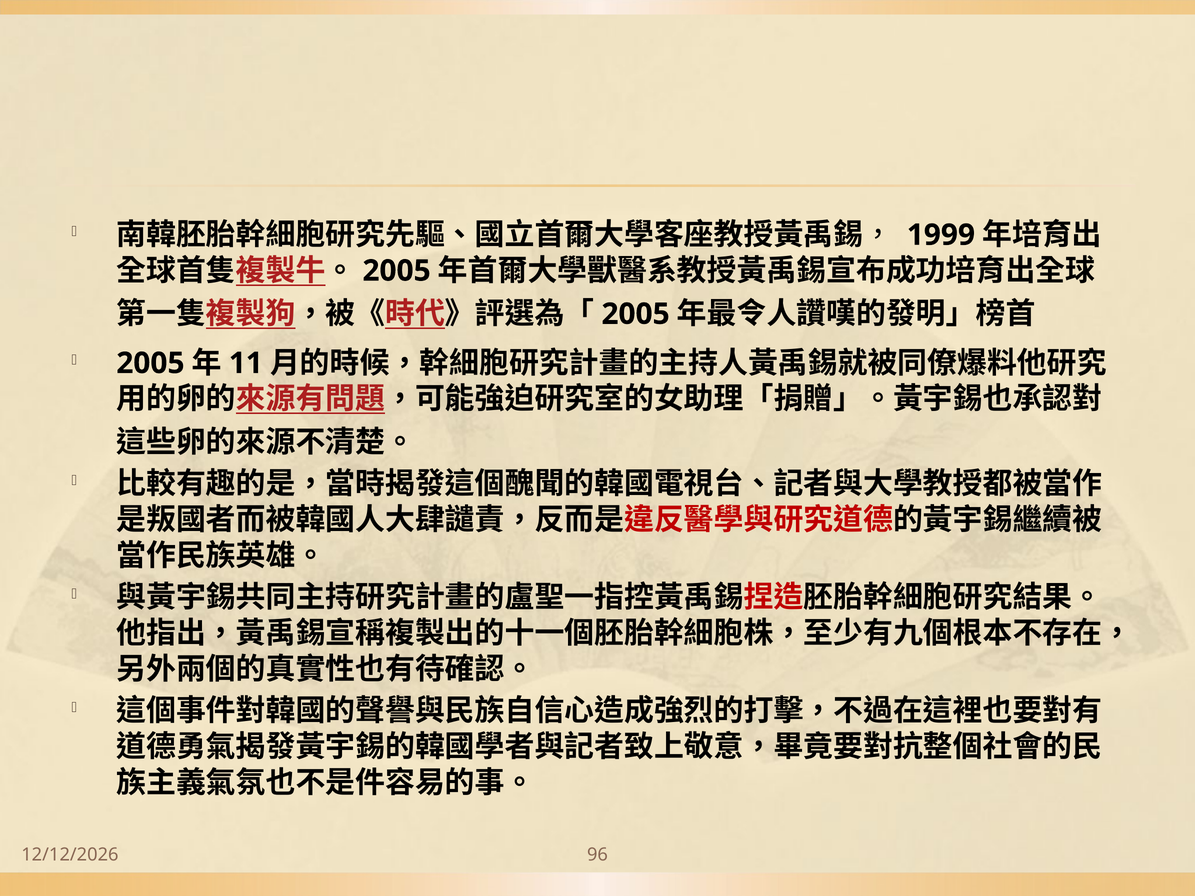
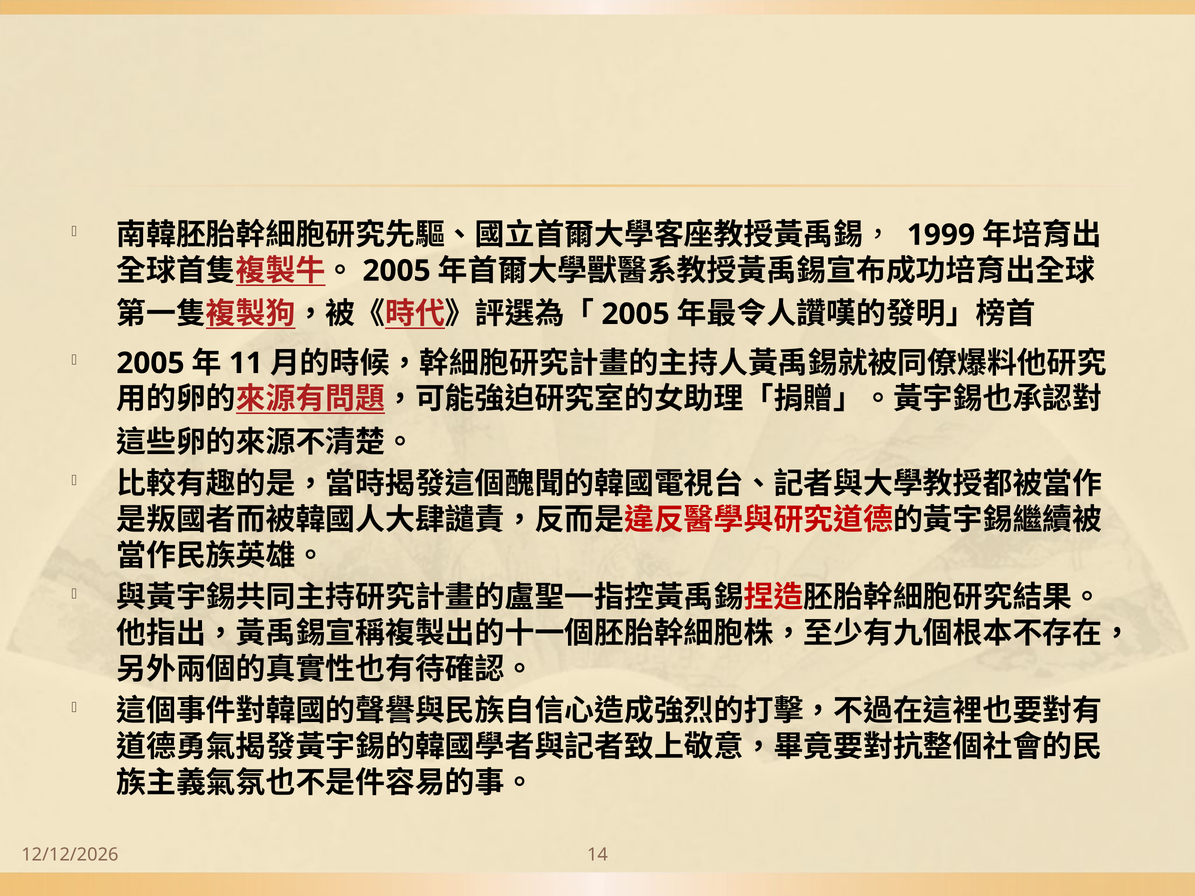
96: 96 -> 14
